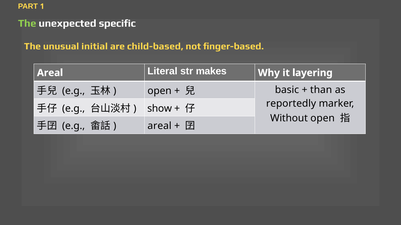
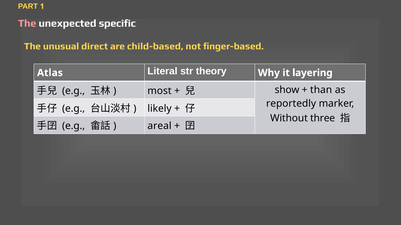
The at (27, 23) colour: light green -> pink
initial: initial -> direct
Areal at (50, 73): Areal -> Atlas
makes: makes -> theory
open at (160, 91): open -> most
basic: basic -> show
show: show -> likely
Without open: open -> three
